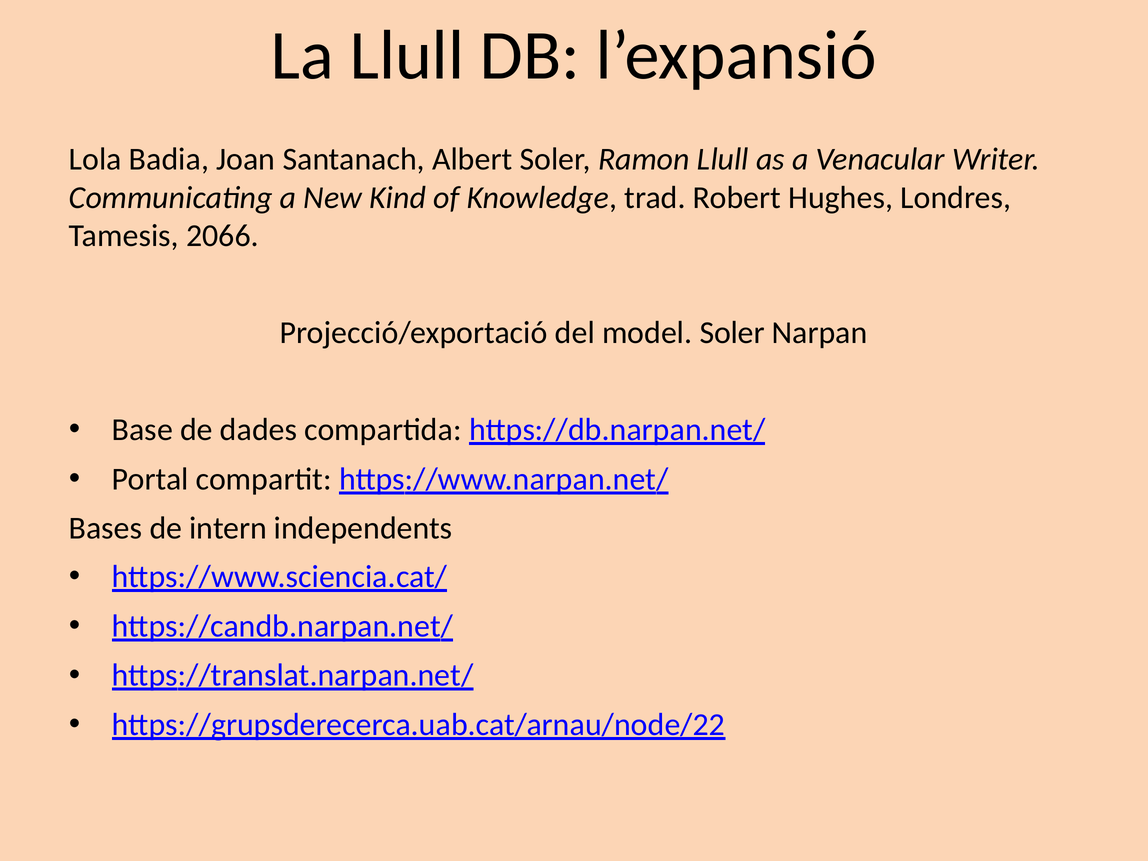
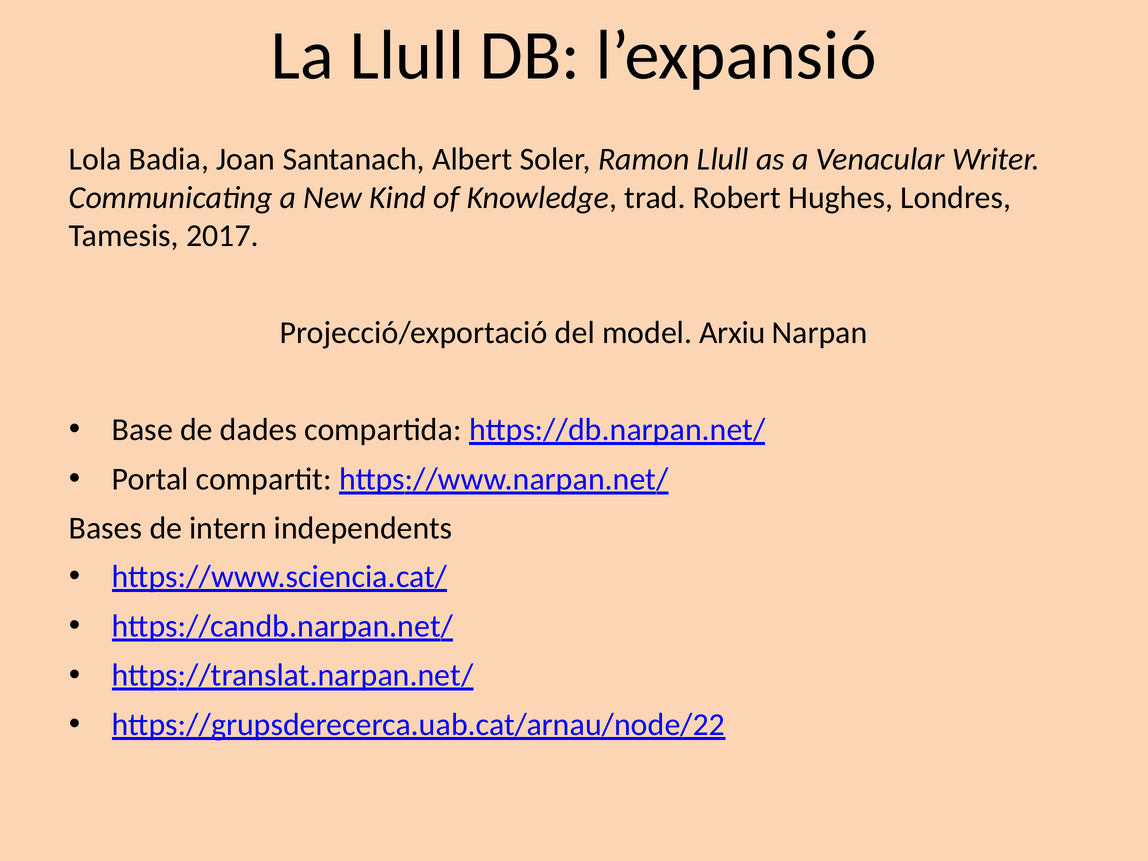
2066: 2066 -> 2017
model Soler: Soler -> Arxiu
